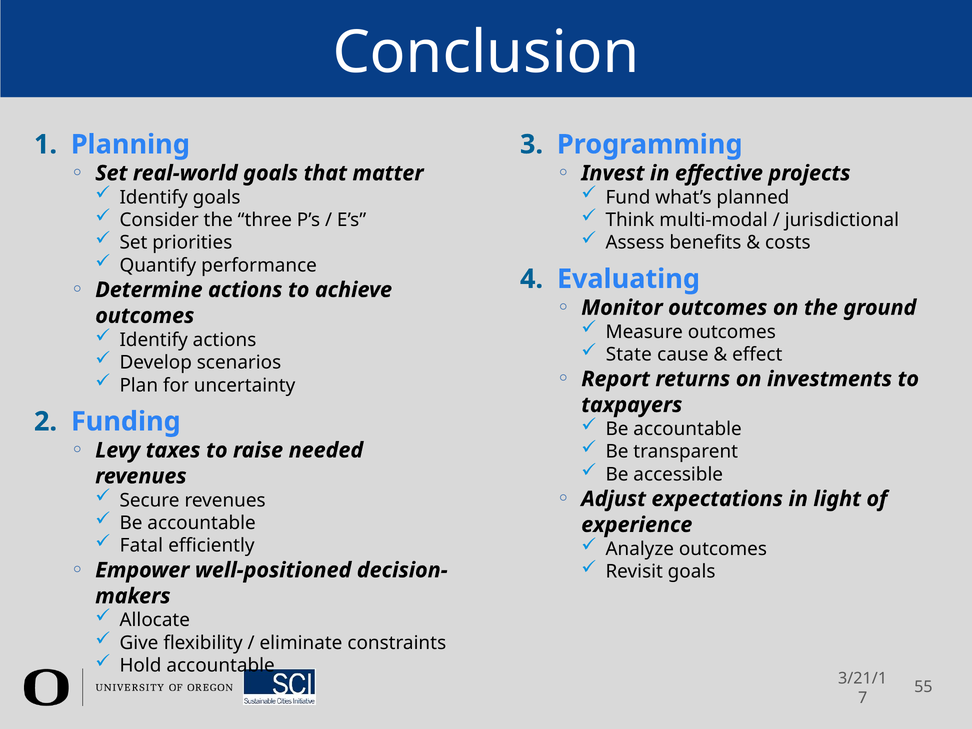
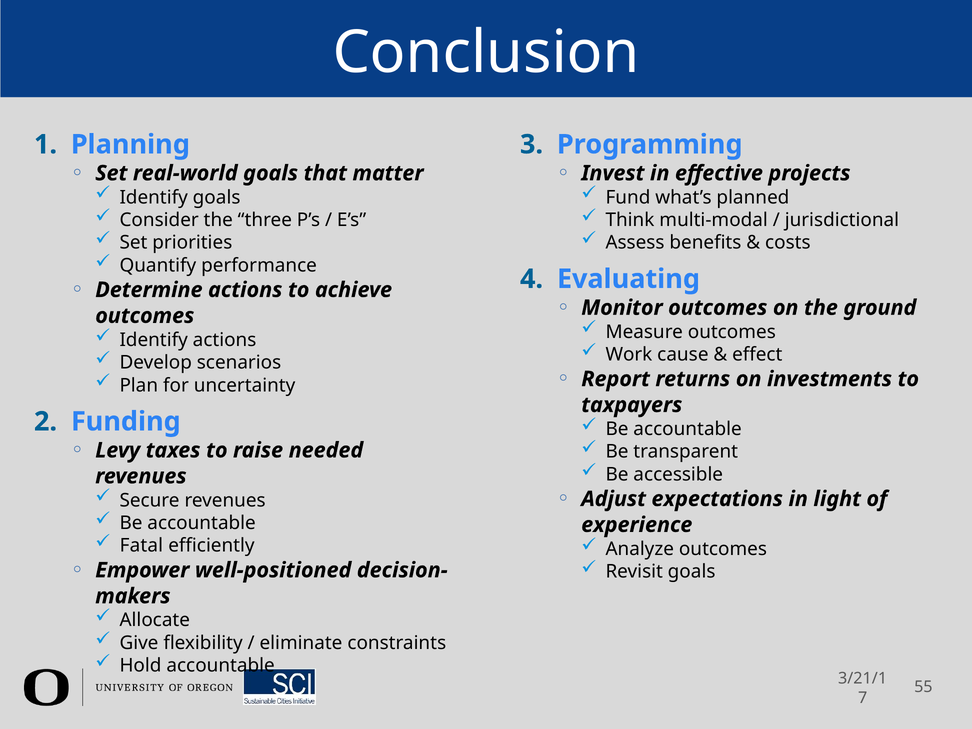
State: State -> Work
